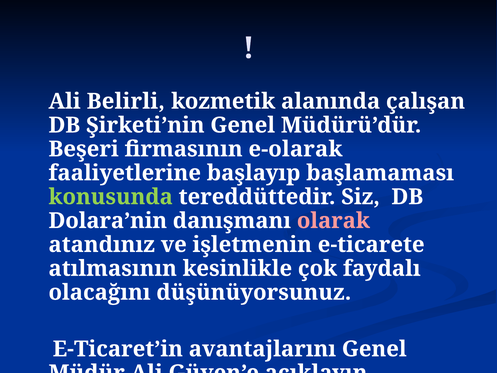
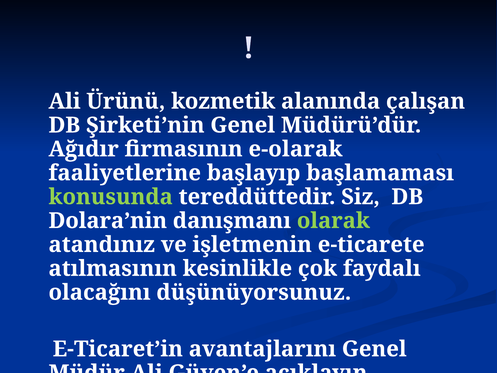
Belirli: Belirli -> Ürünü
Beşeri: Beşeri -> Ağıdır
olarak colour: pink -> light green
